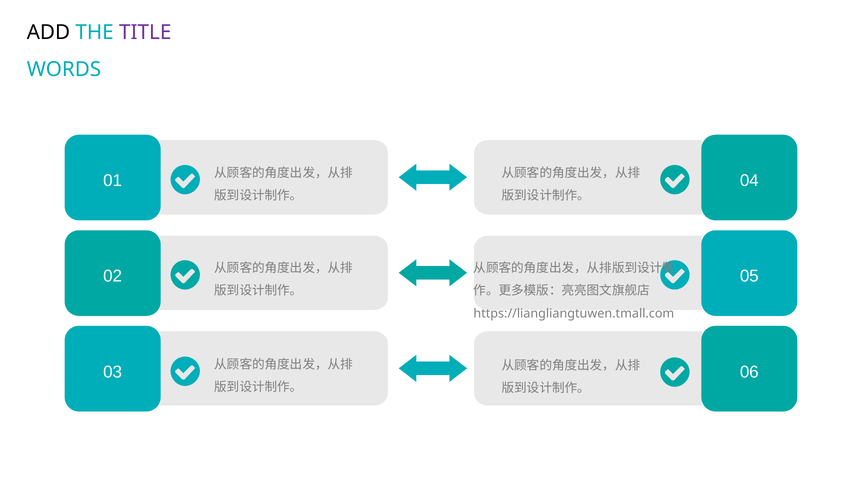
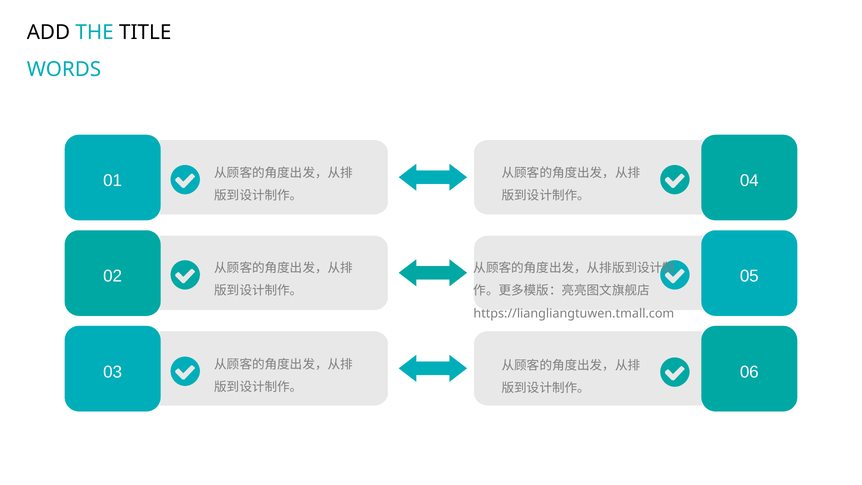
TITLE colour: purple -> black
